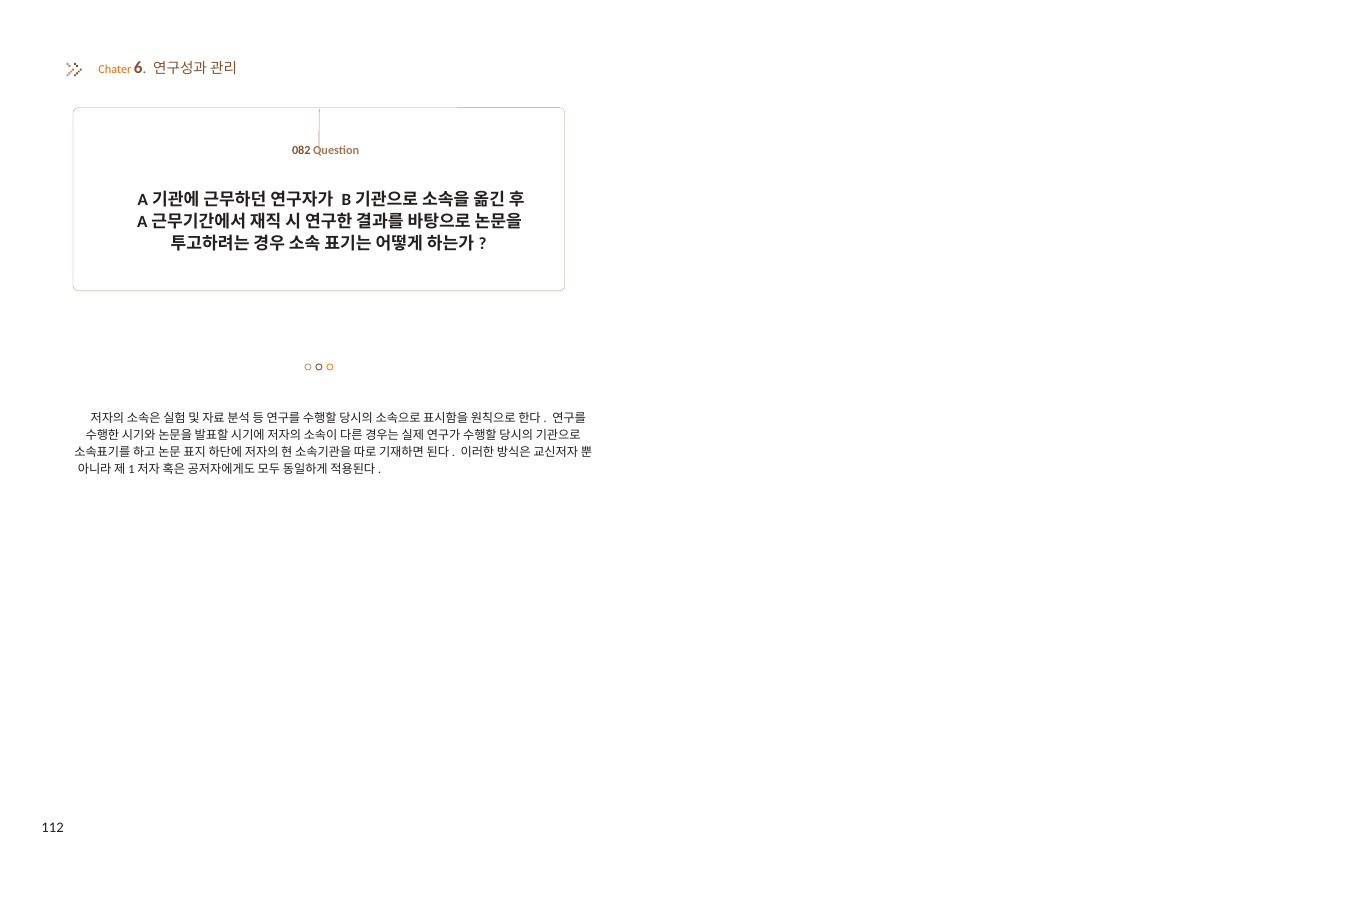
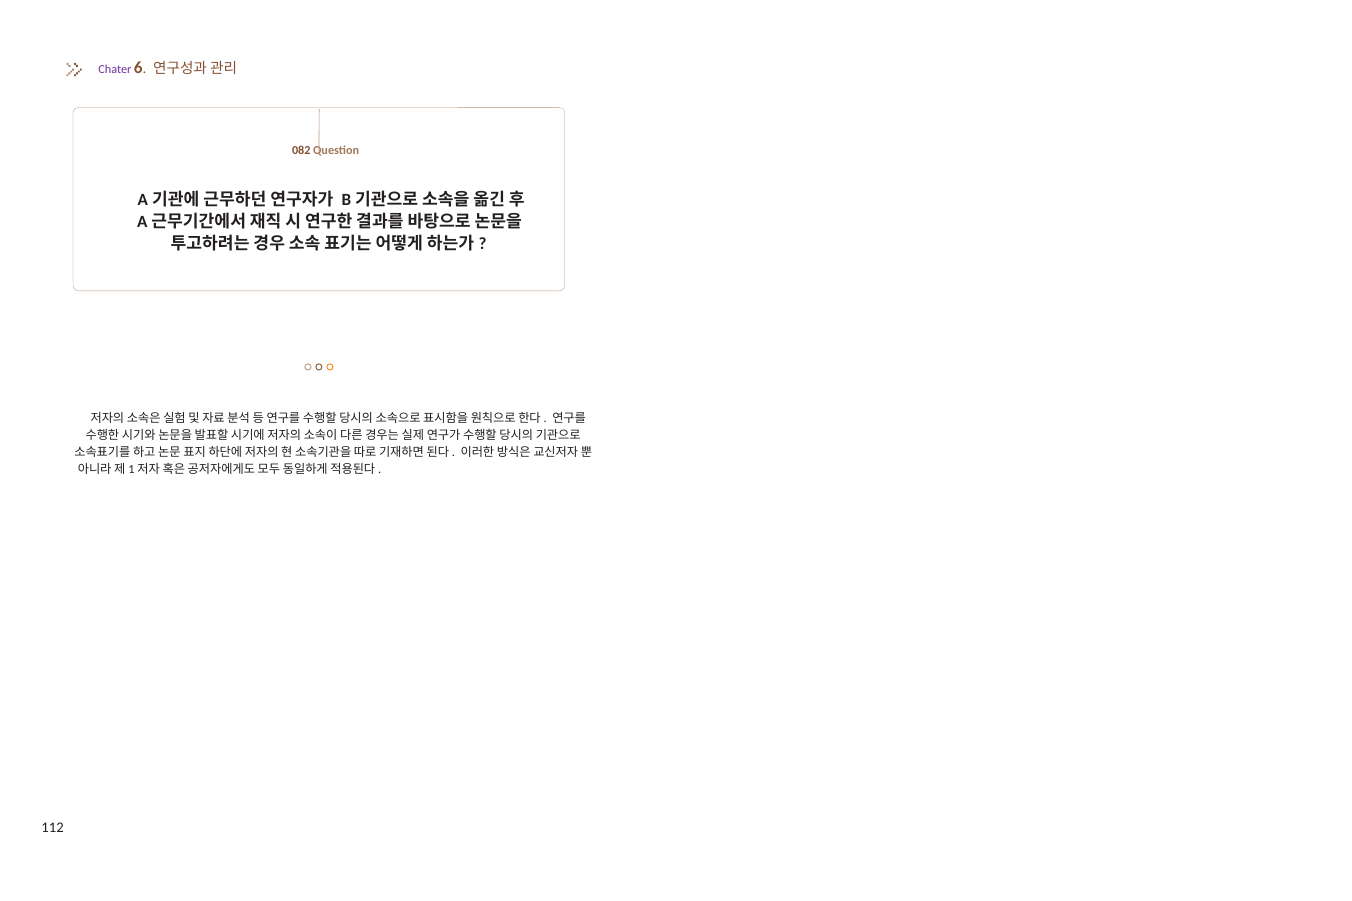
Chater colour: orange -> purple
